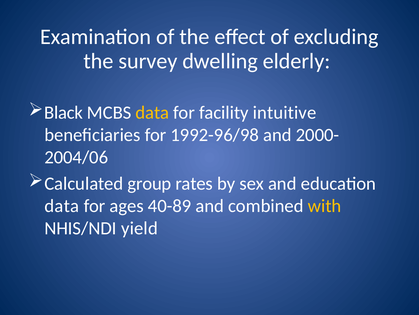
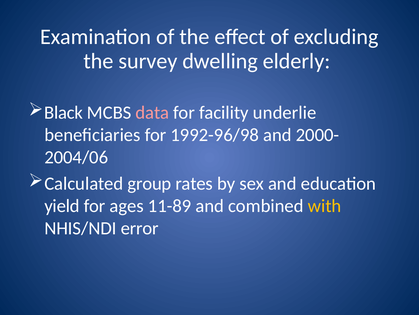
data at (152, 112) colour: yellow -> pink
intuitive: intuitive -> underlie
data at (62, 205): data -> yield
40-89: 40-89 -> 11-89
yield: yield -> error
